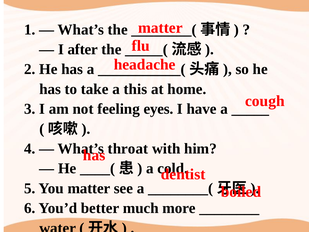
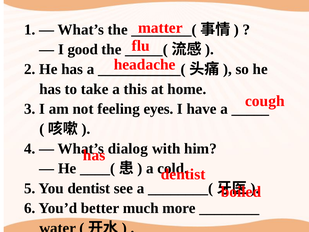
after: after -> good
throat: throat -> dialog
You matter: matter -> dentist
